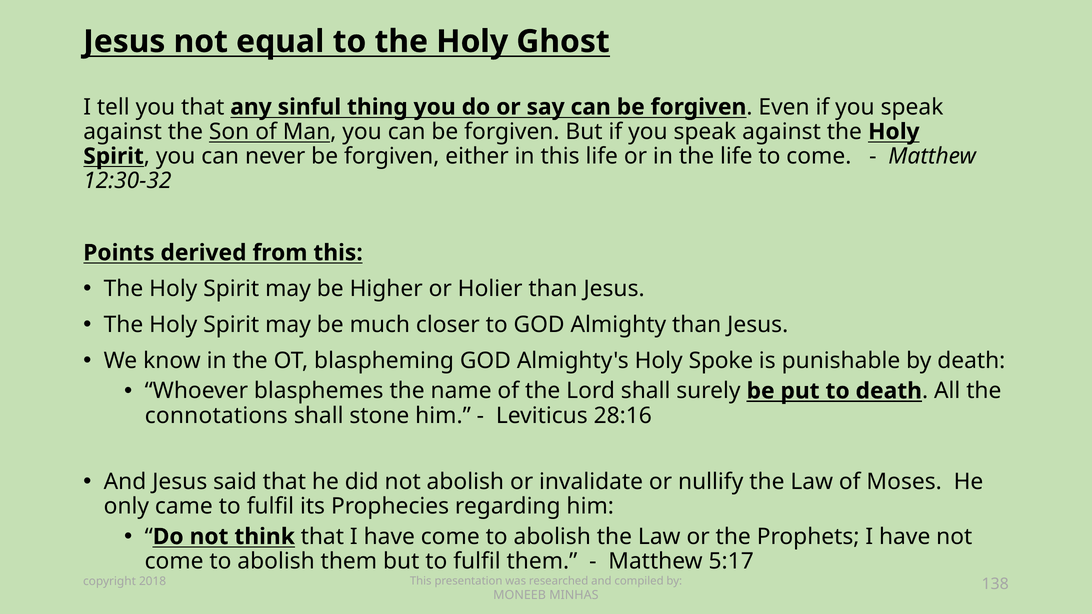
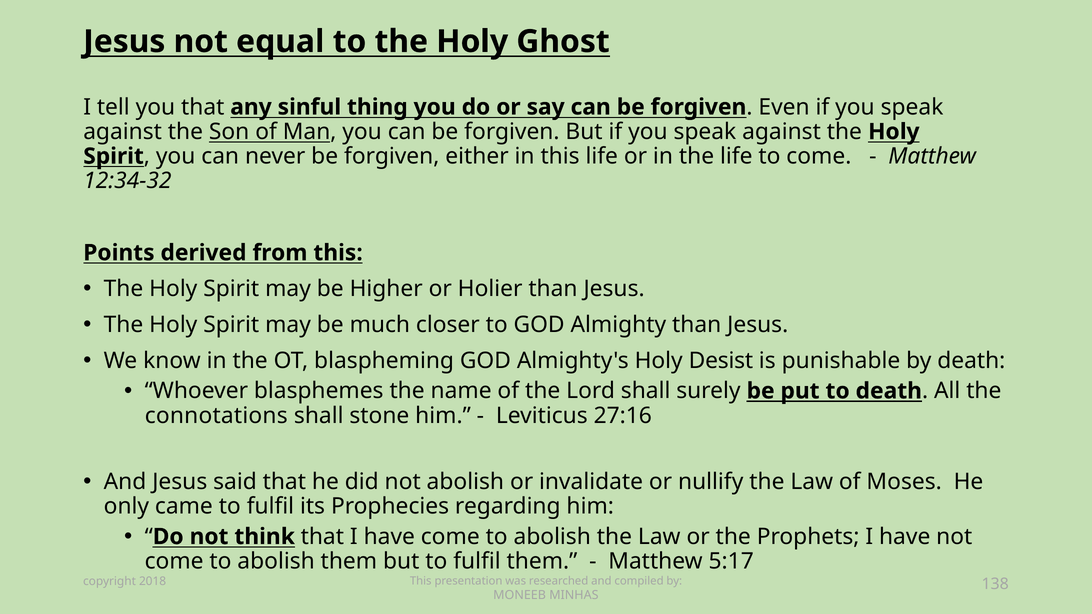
12:30-32: 12:30-32 -> 12:34-32
Spoke: Spoke -> Desist
28:16: 28:16 -> 27:16
